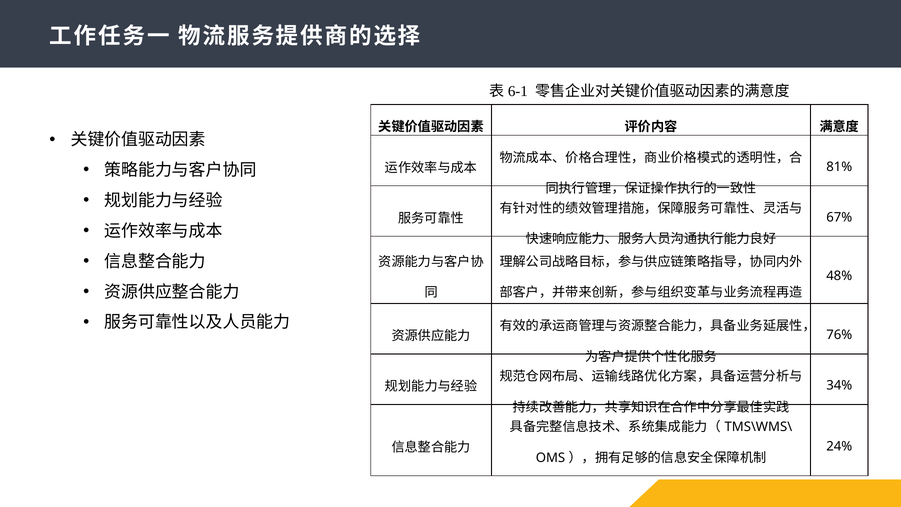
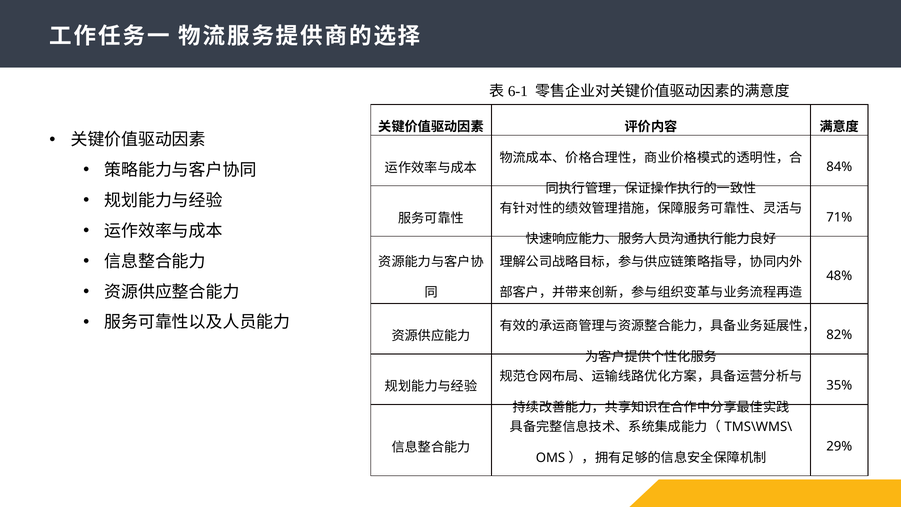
81%: 81% -> 84%
67%: 67% -> 71%
76%: 76% -> 82%
34%: 34% -> 35%
24%: 24% -> 29%
